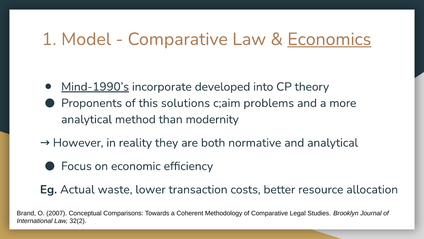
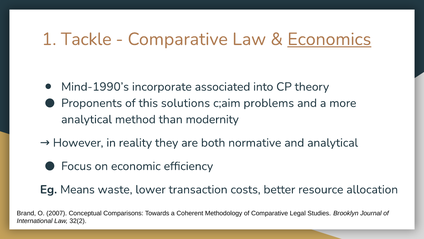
Model: Model -> Tackle
Mind-1990’s underline: present -> none
developed: developed -> associated
Actual: Actual -> Means
